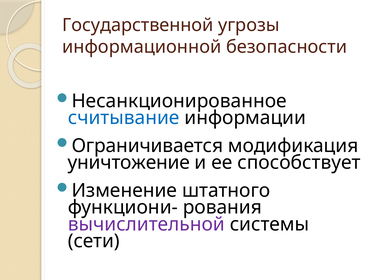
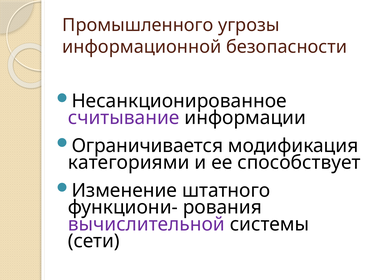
Государственной: Государственной -> Промышленного
считывание colour: blue -> purple
уничтожение: уничтожение -> категориями
